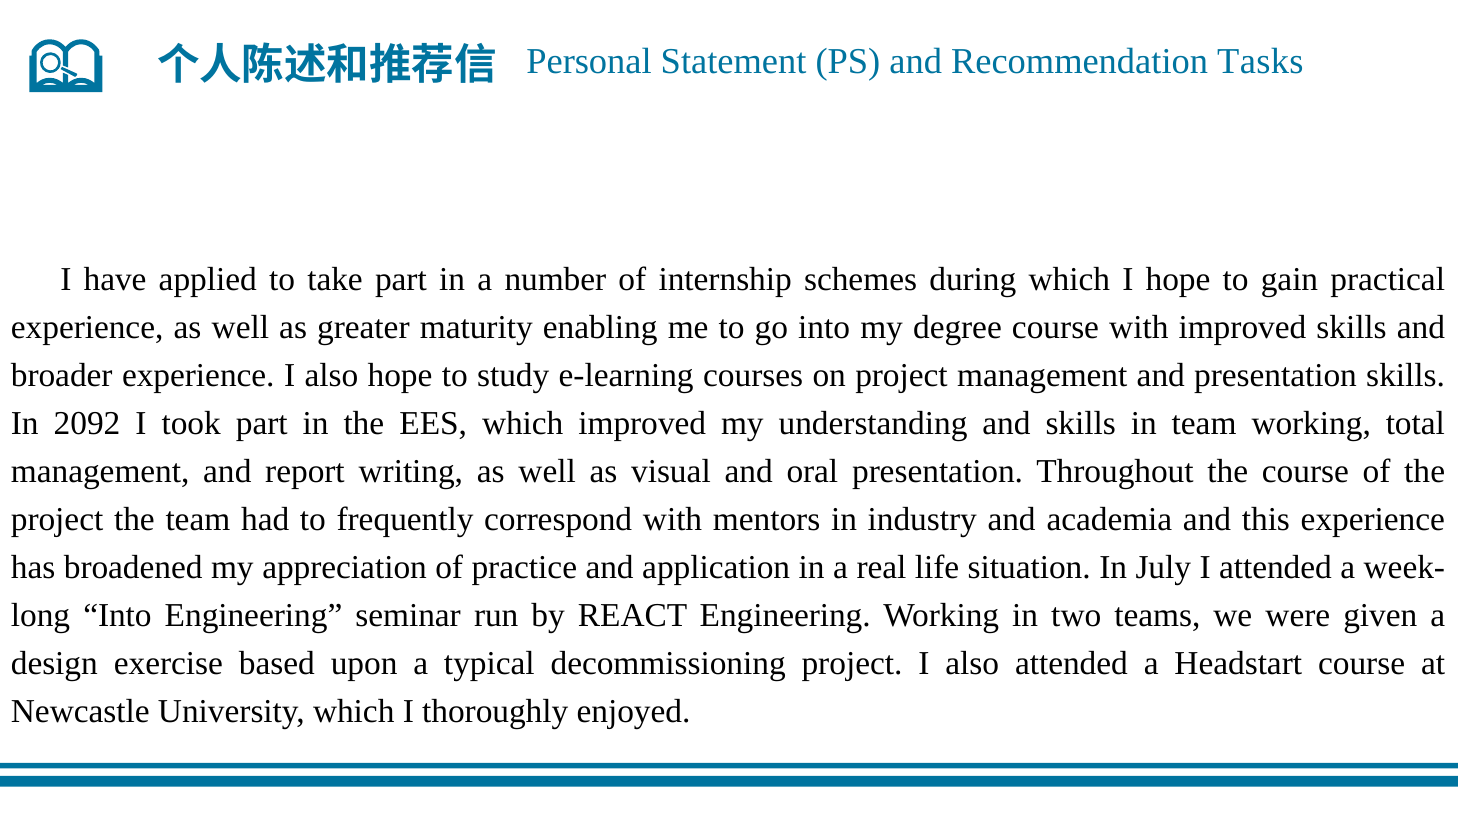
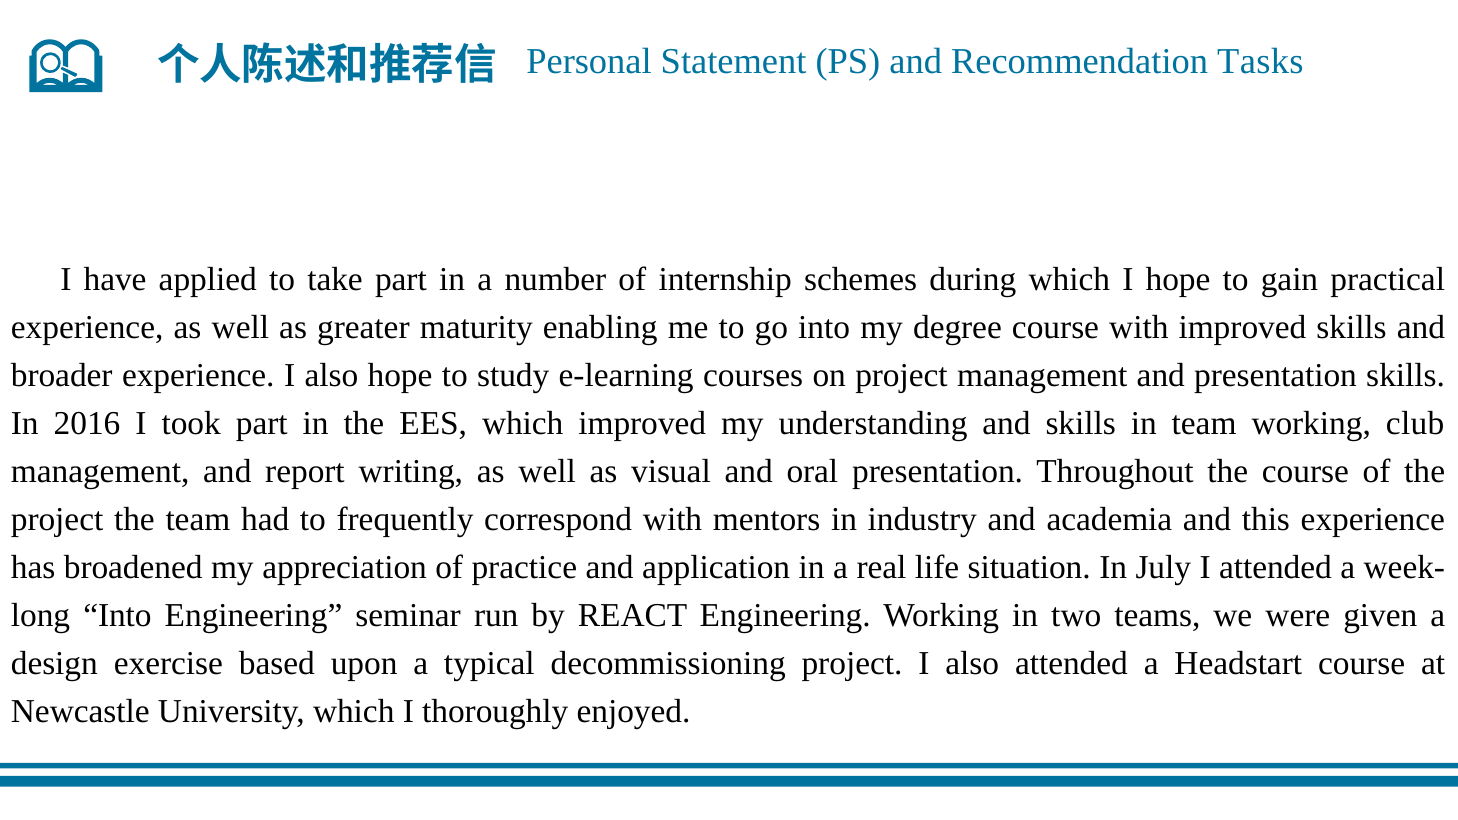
2092: 2092 -> 2016
total: total -> club
